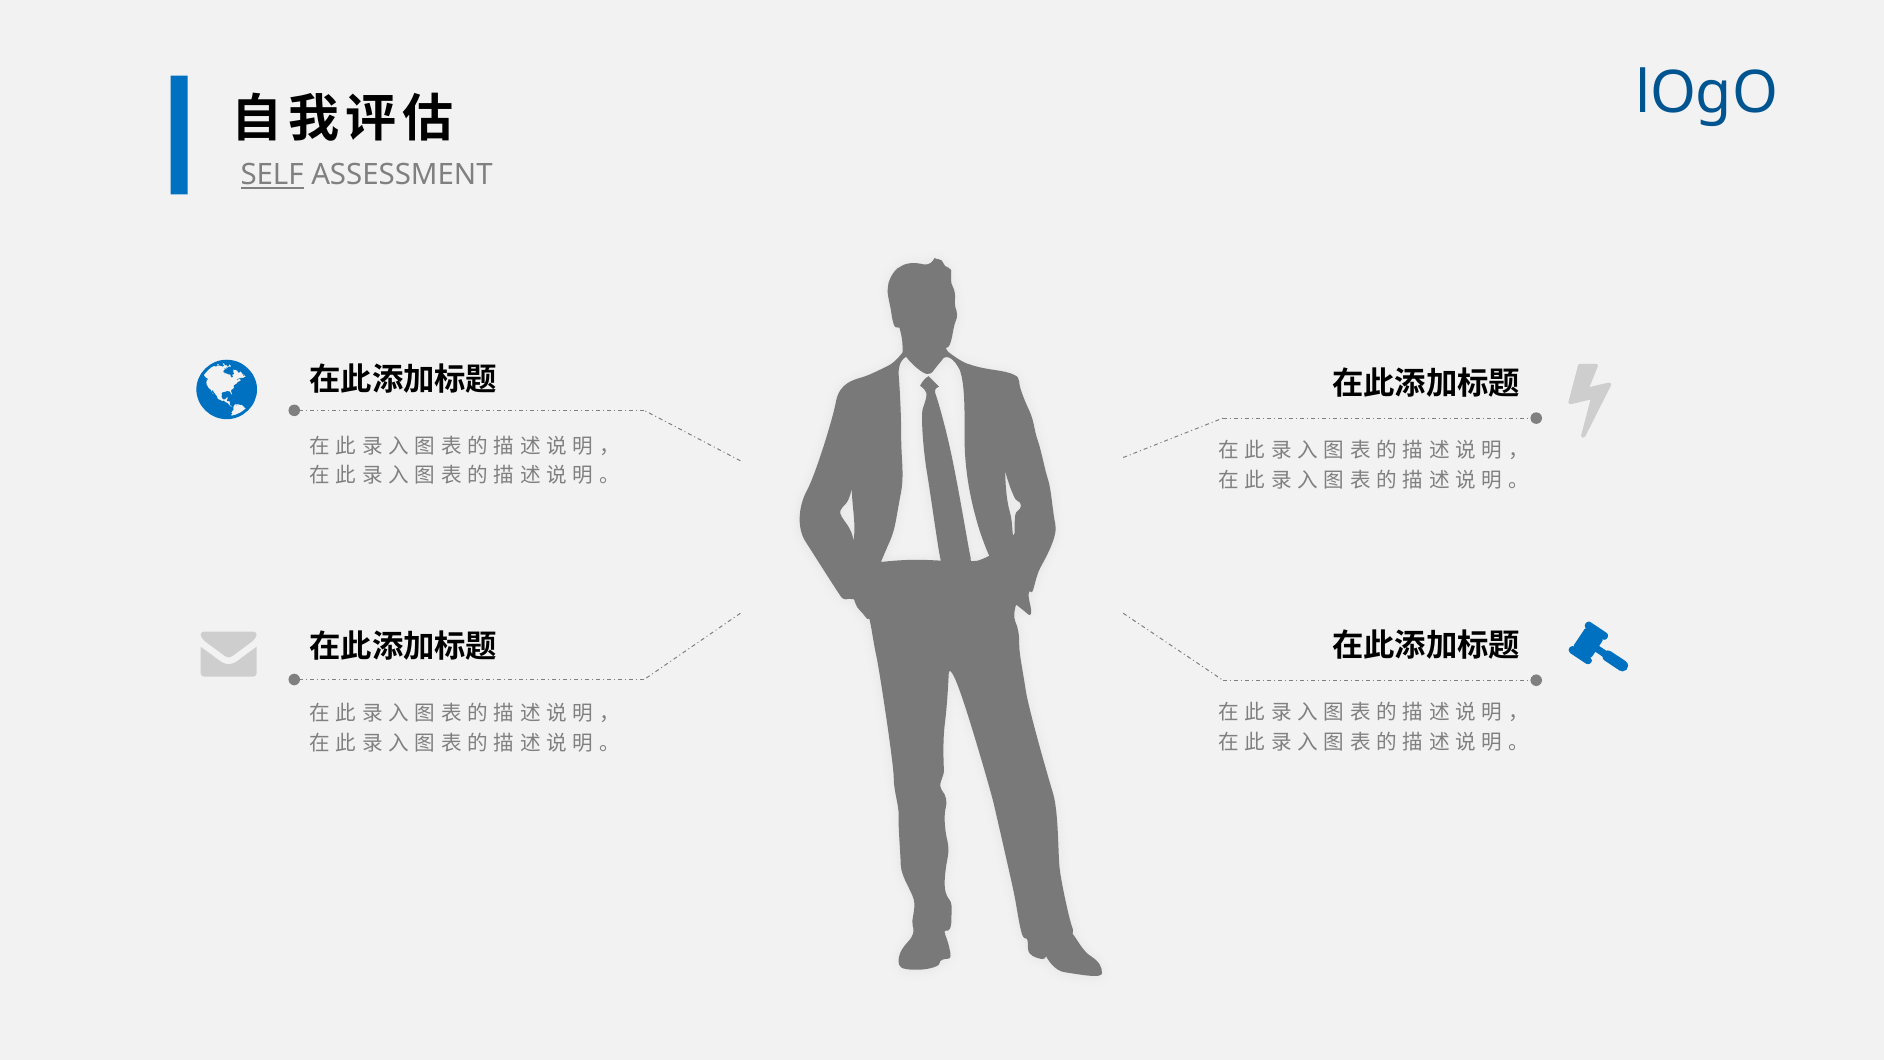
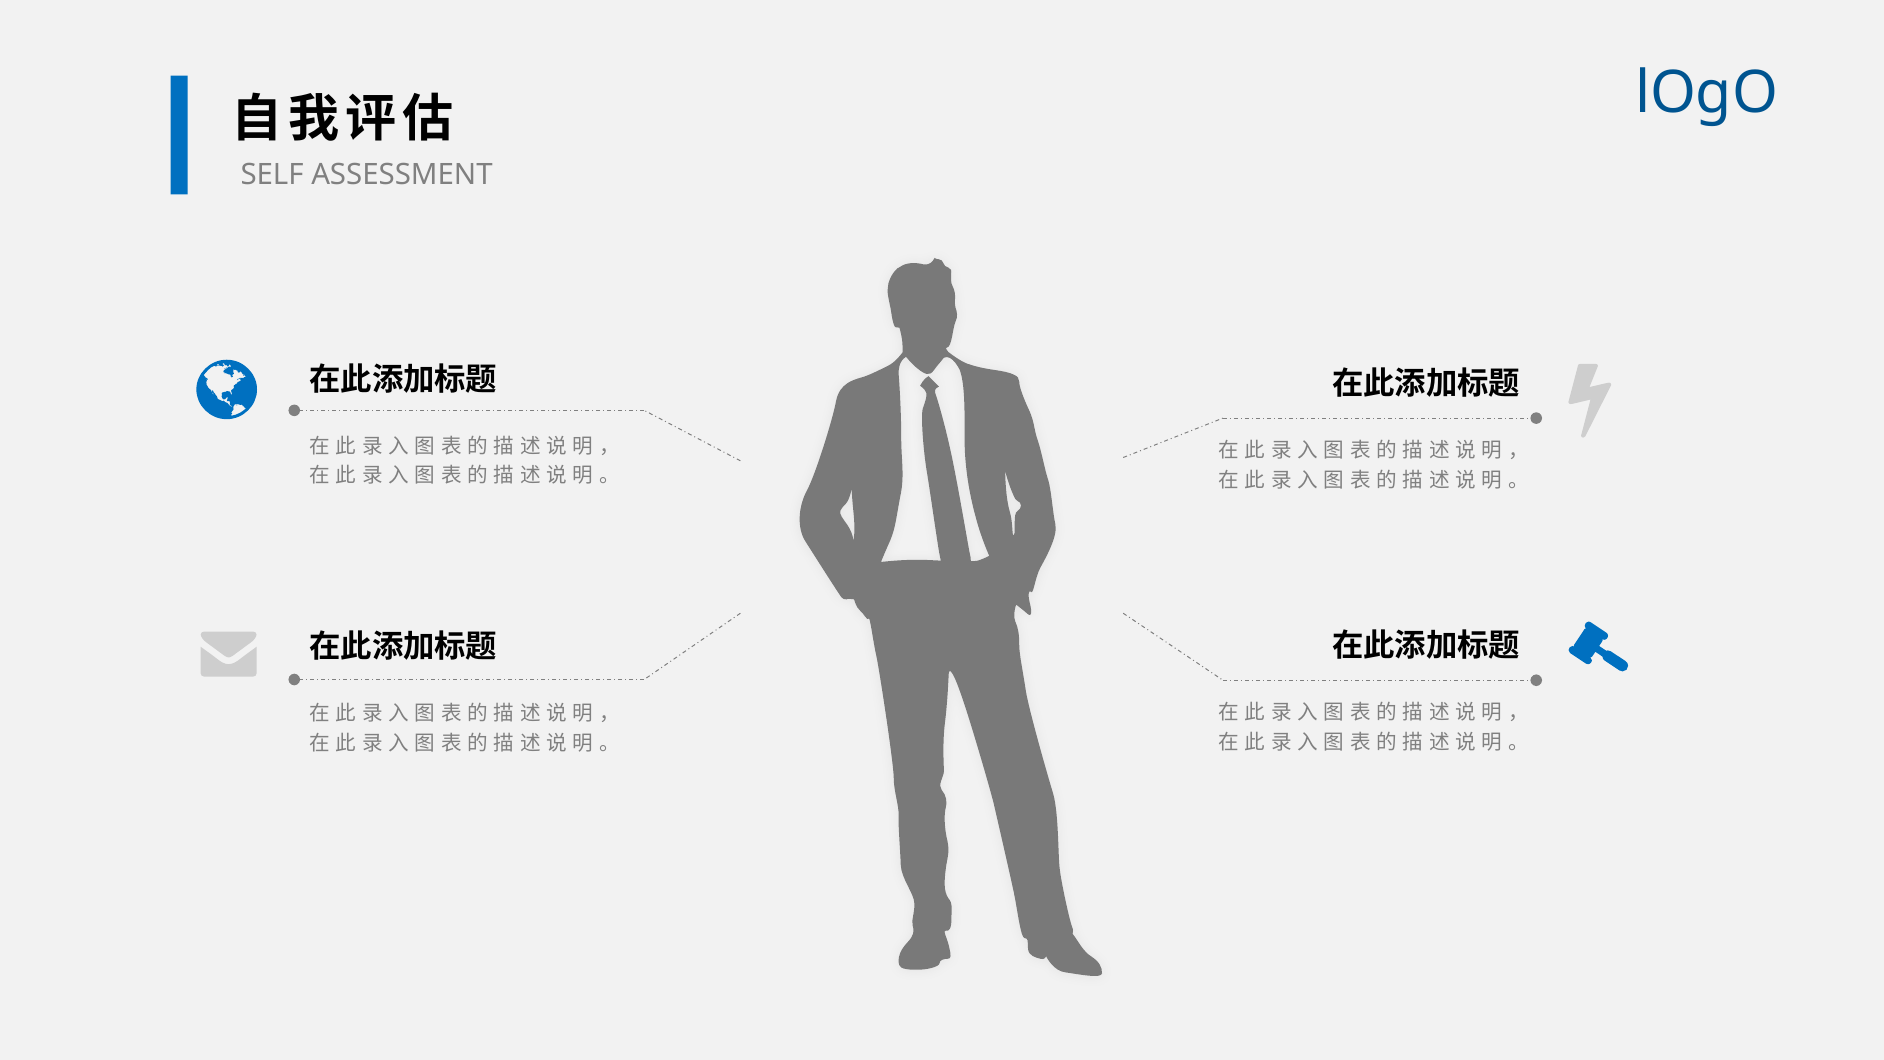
SELF underline: present -> none
